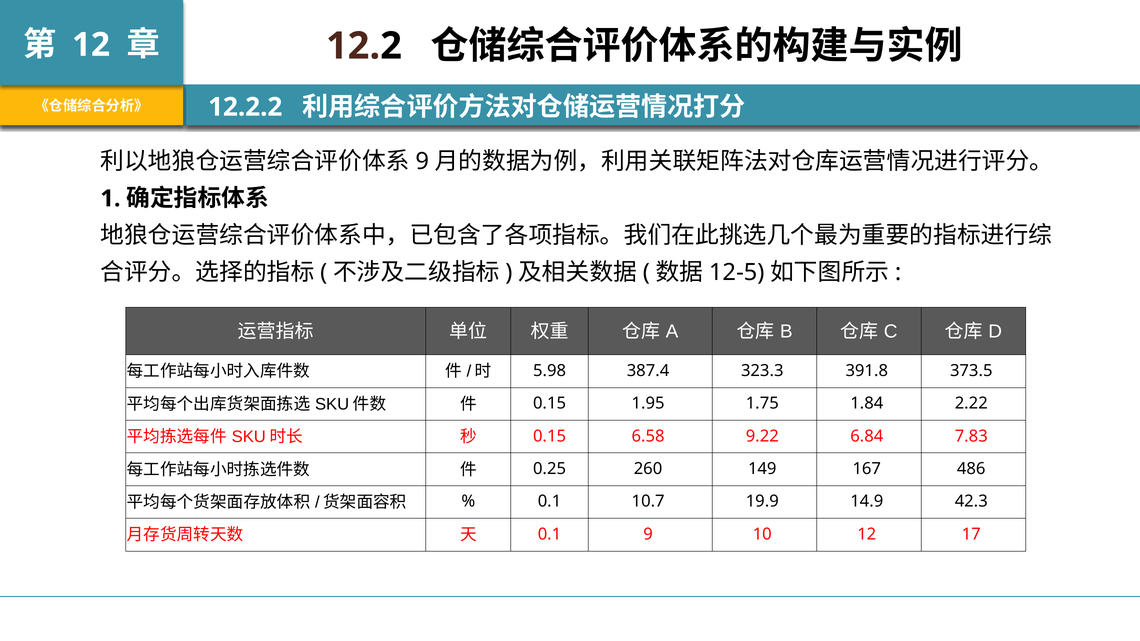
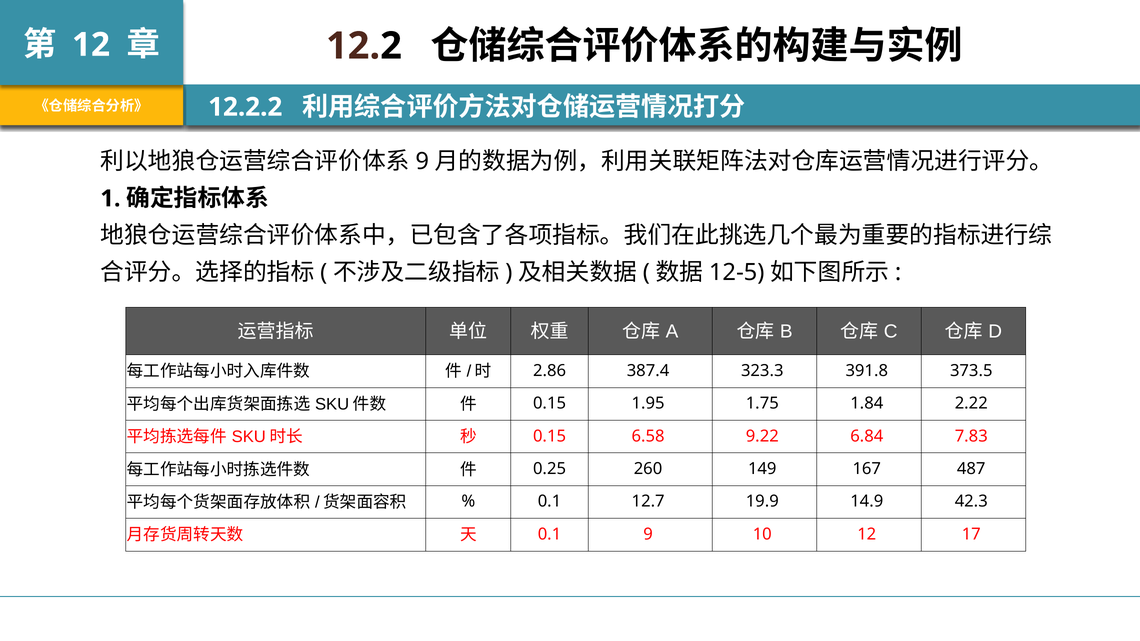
5.98: 5.98 -> 2.86
486: 486 -> 487
10.7: 10.7 -> 12.7
